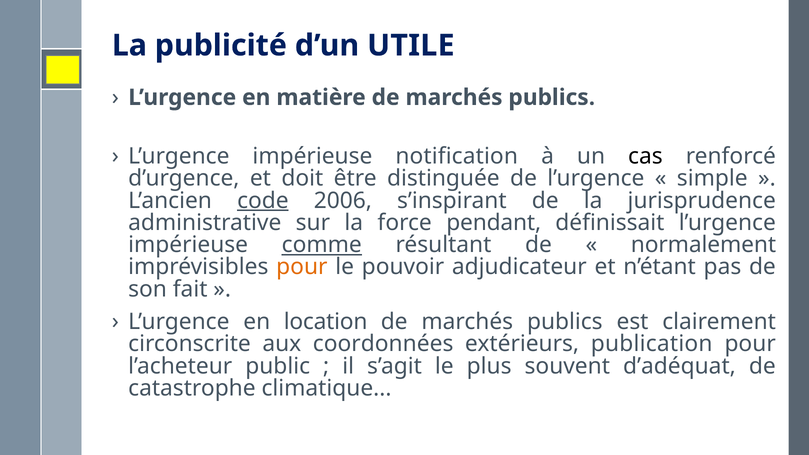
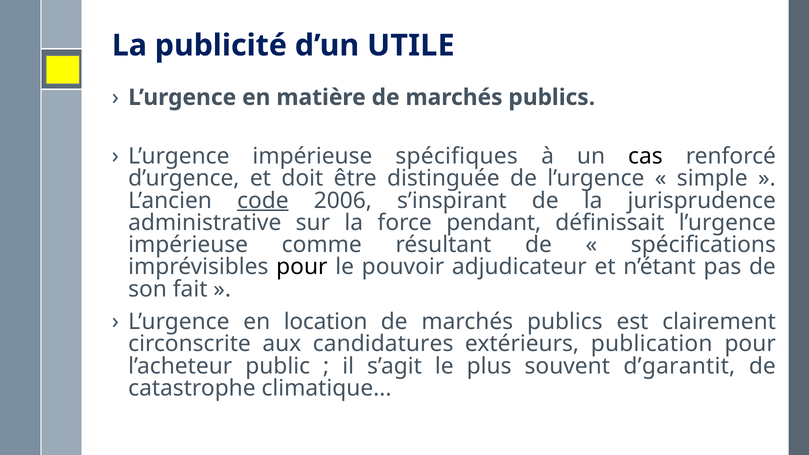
notification: notification -> spécifiques
comme underline: present -> none
normalement: normalement -> spécifications
pour at (302, 267) colour: orange -> black
coordonnées: coordonnées -> candidatures
d’adéquat: d’adéquat -> d’garantit
